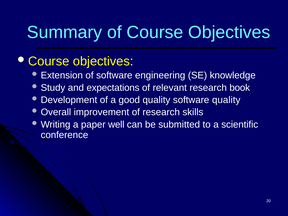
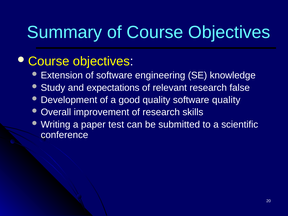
book: book -> false
well: well -> test
